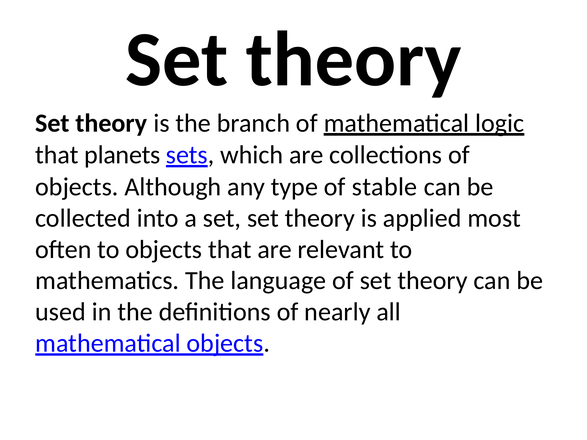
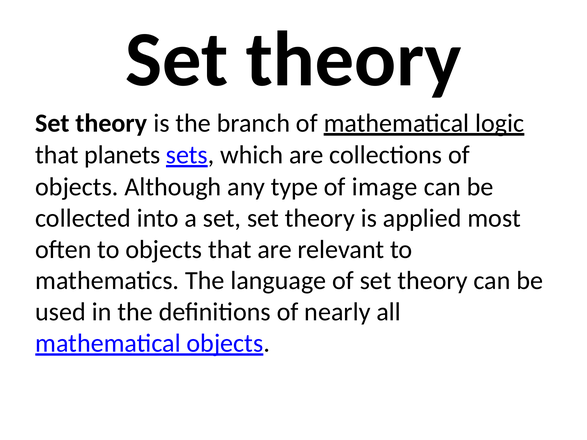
stable: stable -> image
